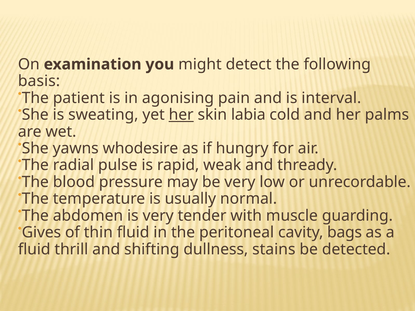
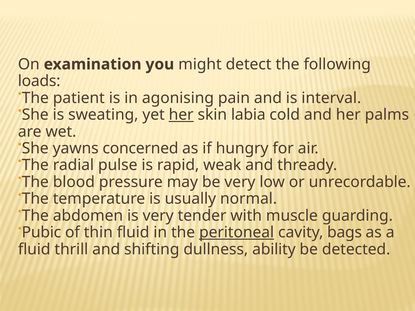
basis: basis -> loads
whodesire: whodesire -> concerned
Gives: Gives -> Pubic
peritoneal underline: none -> present
stains: stains -> ability
